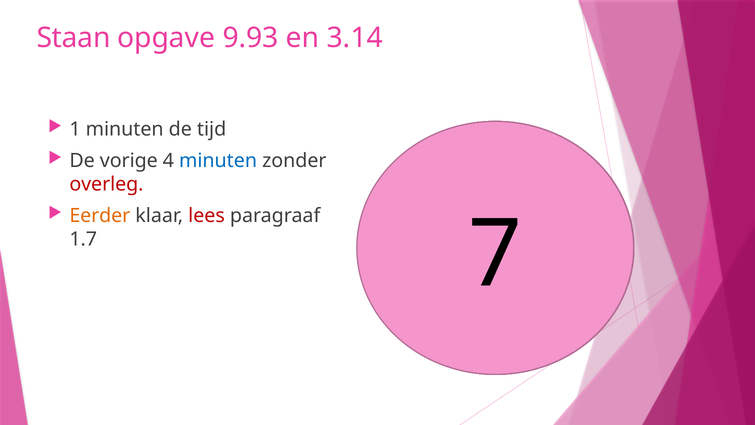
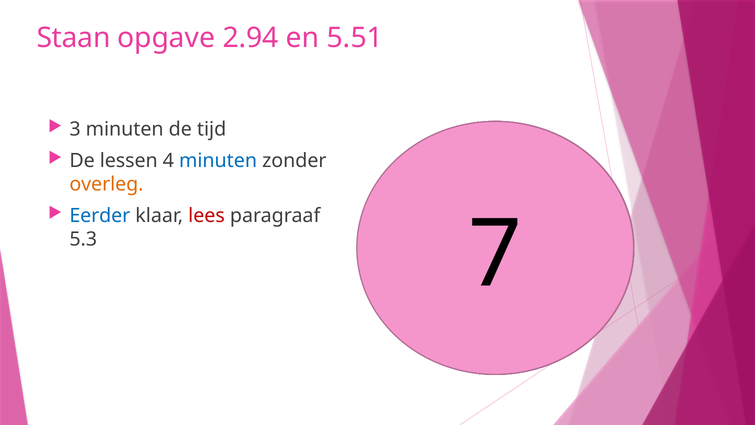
9.93: 9.93 -> 2.94
3.14: 3.14 -> 5.51
1: 1 -> 3
vorige: vorige -> lessen
overleg colour: red -> orange
Eerder colour: orange -> blue
1.7: 1.7 -> 5.3
